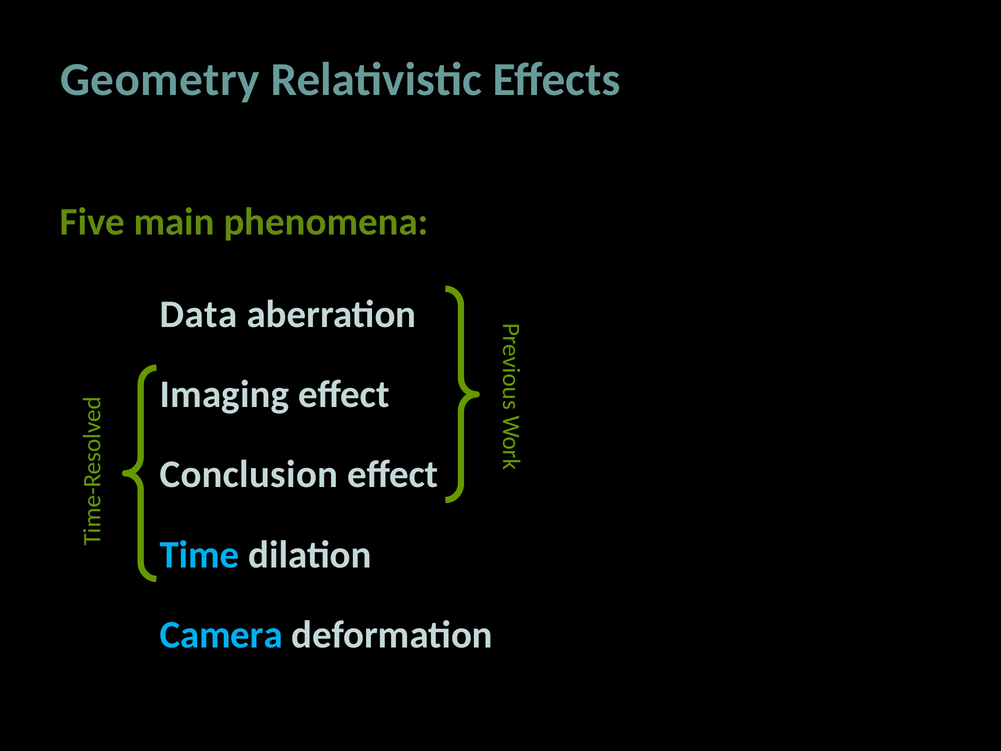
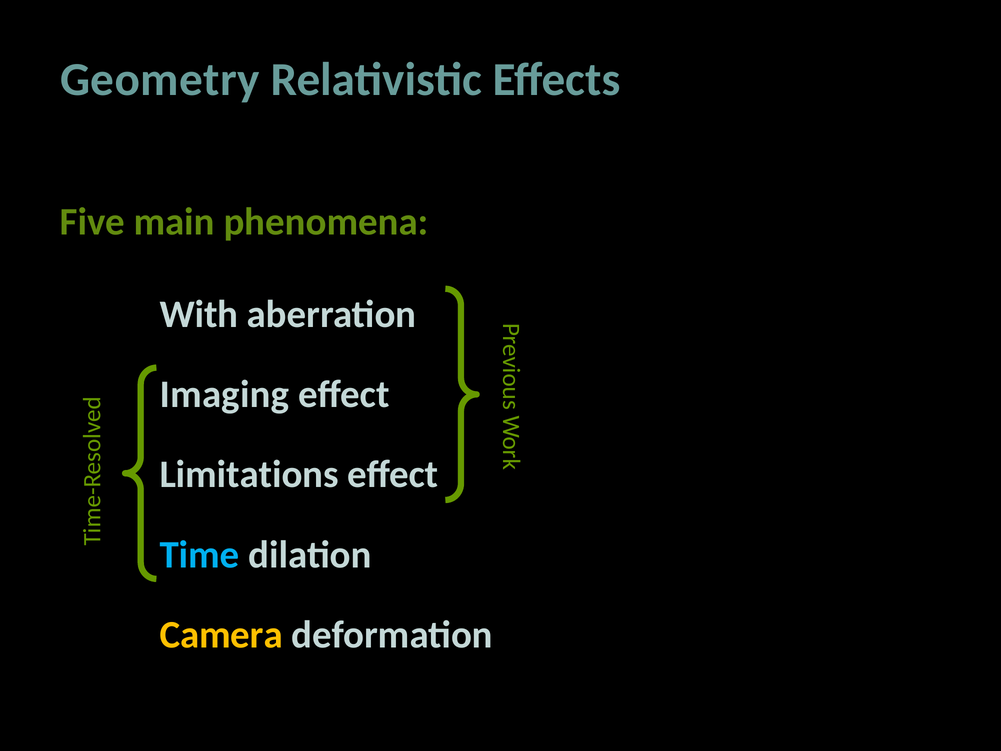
Data: Data -> With
Conclusion: Conclusion -> Limitations
Camera colour: light blue -> yellow
